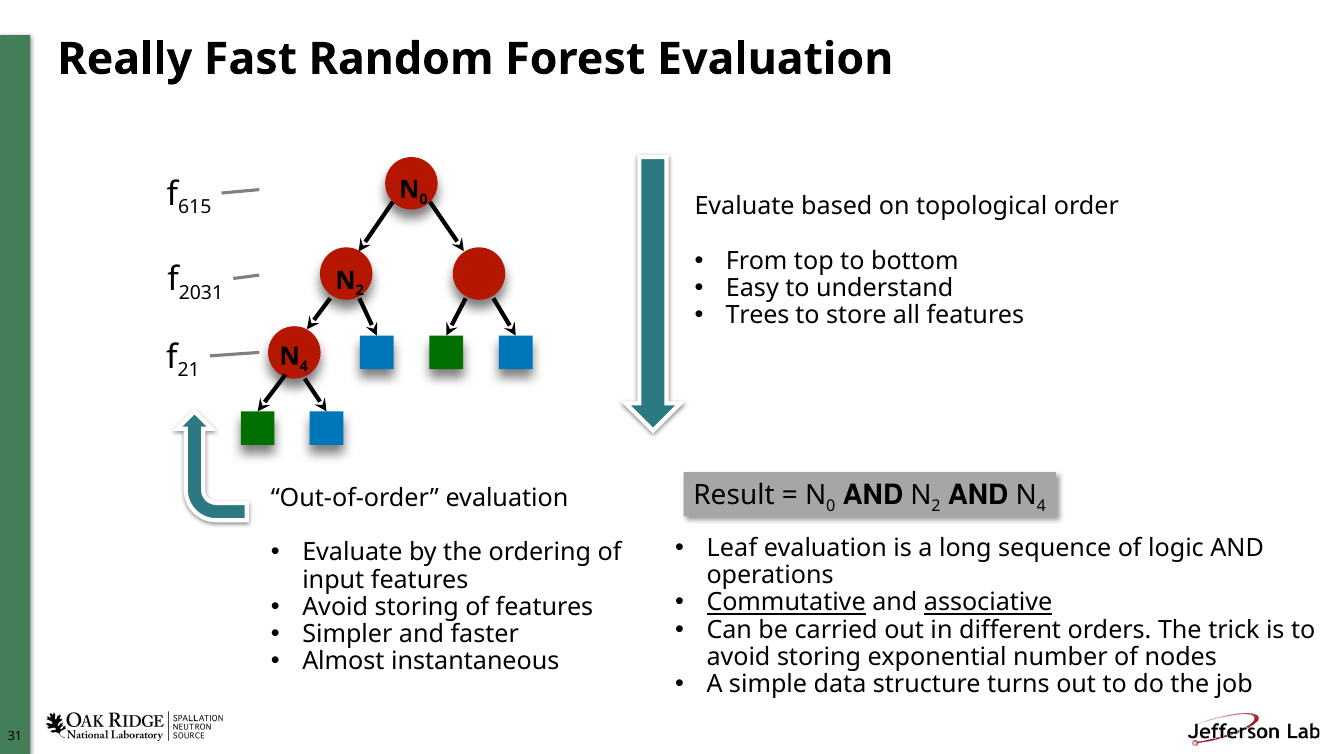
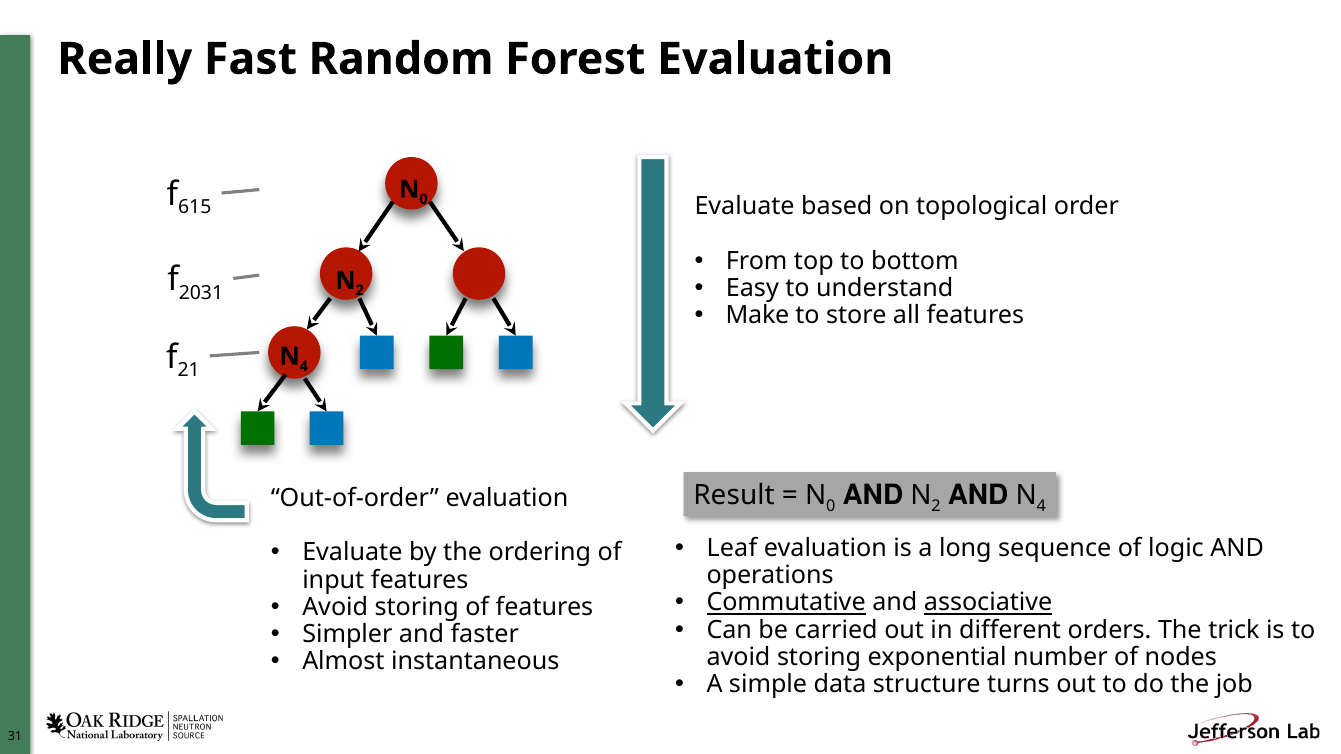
Trees: Trees -> Make
